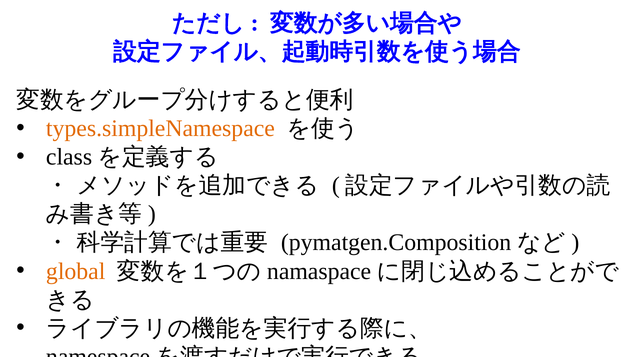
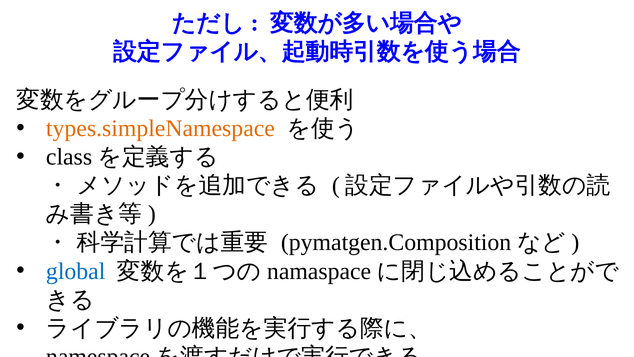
global colour: orange -> blue
